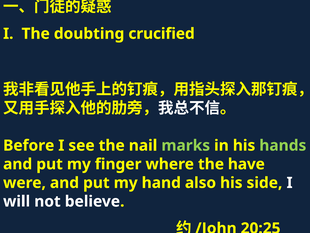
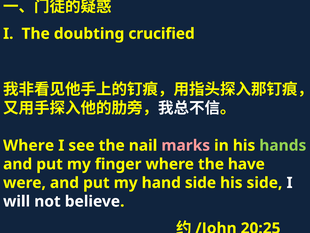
Before at (29, 145): Before -> Where
marks colour: light green -> pink
hand also: also -> side
